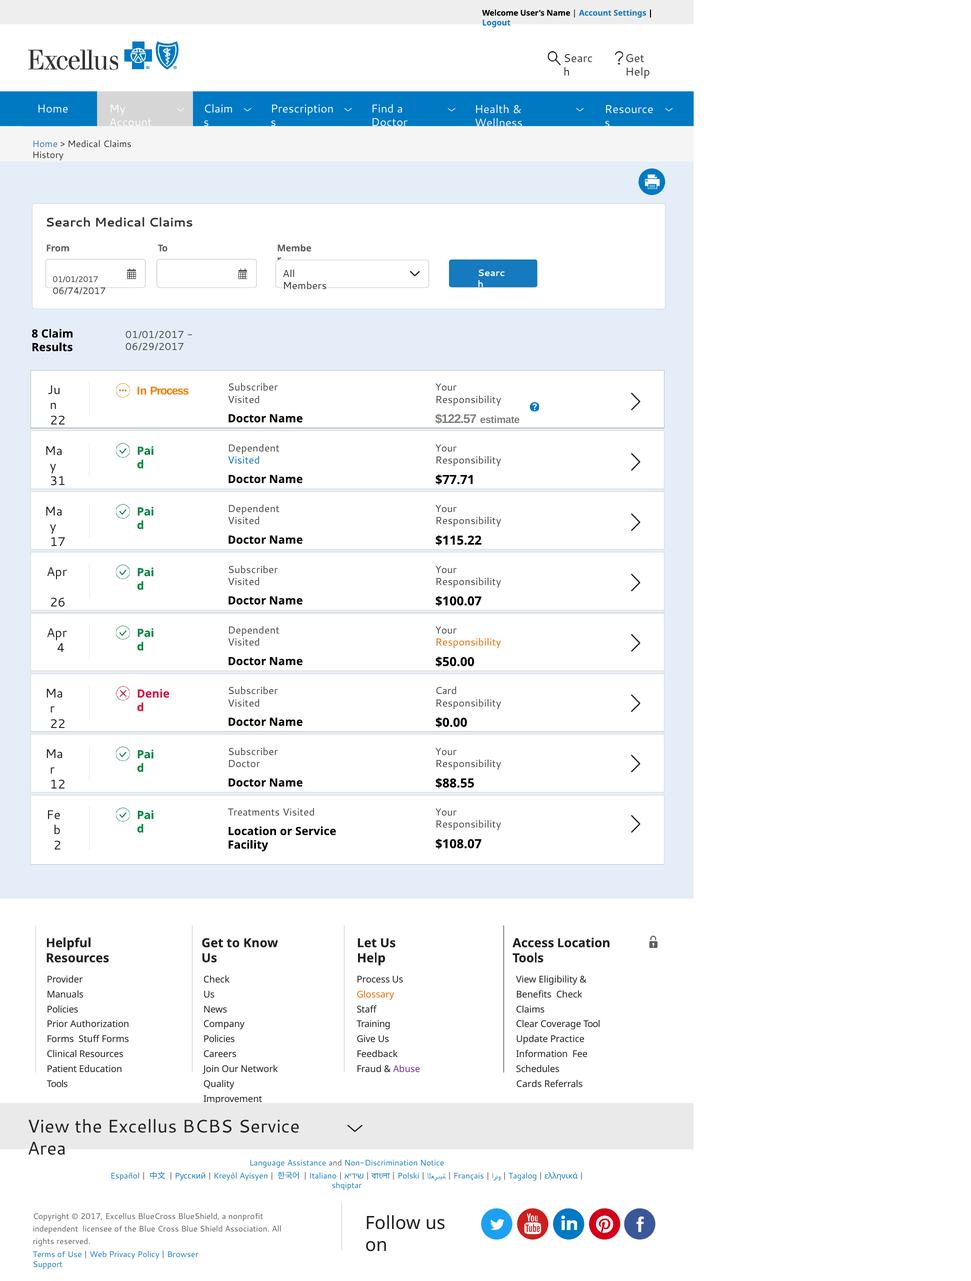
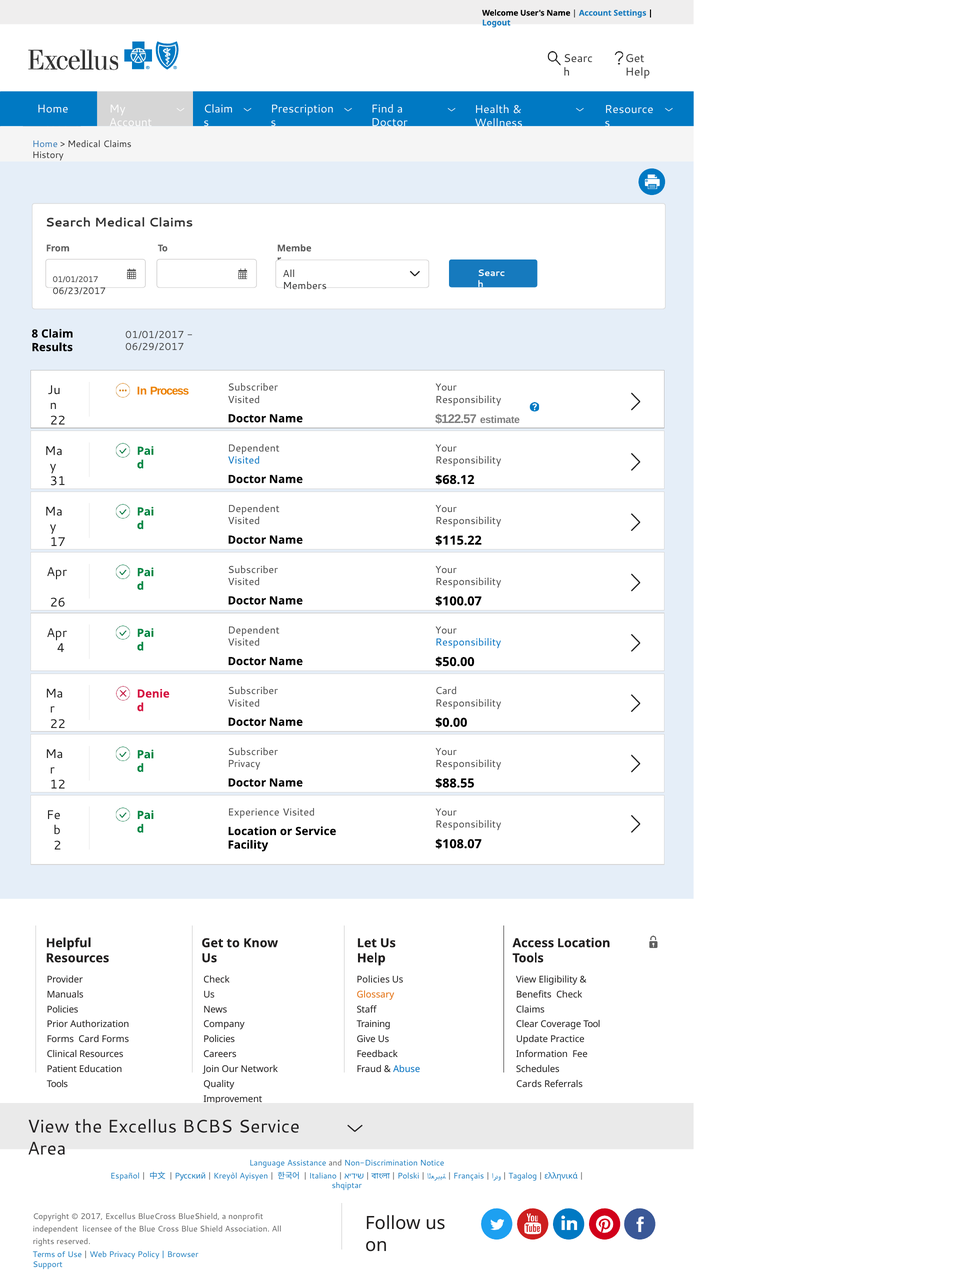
06/74/2017: 06/74/2017 -> 06/23/2017
$77.71: $77.71 -> $68.12
Responsibility at (468, 642) colour: orange -> blue
Doctor at (244, 764): Doctor -> Privacy
Treatments: Treatments -> Experience
Process at (373, 979): Process -> Policies
Forms Stuff: Stuff -> Card
Abuse colour: purple -> blue
